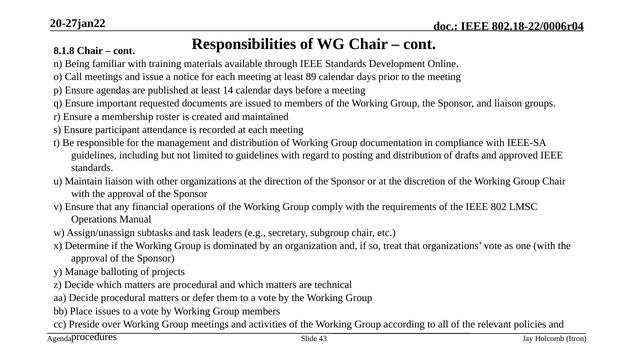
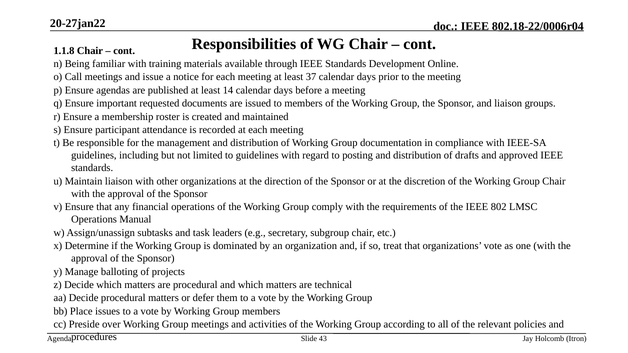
8.1.8: 8.1.8 -> 1.1.8
89: 89 -> 37
